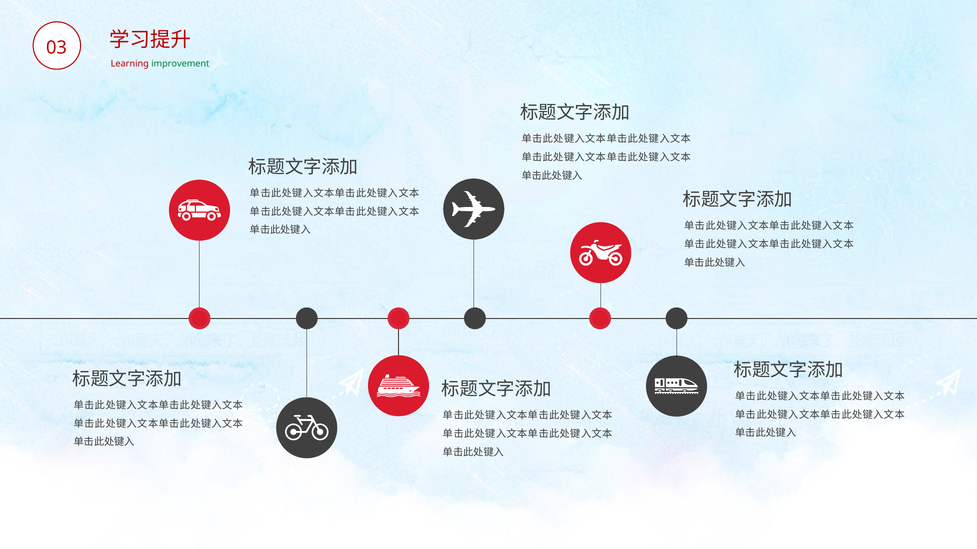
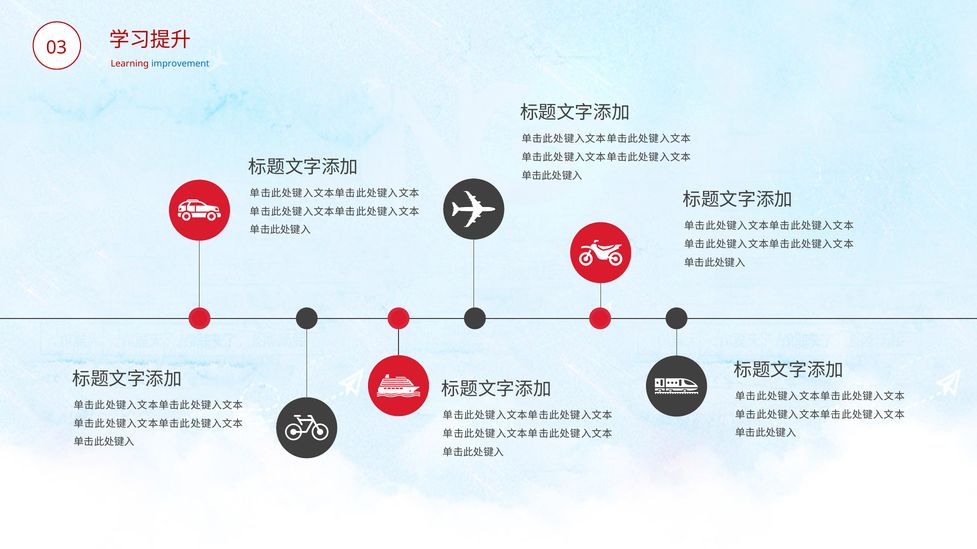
improvement colour: green -> blue
